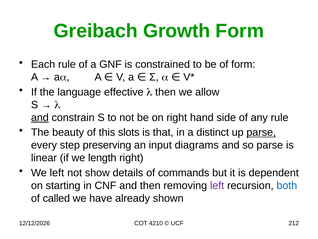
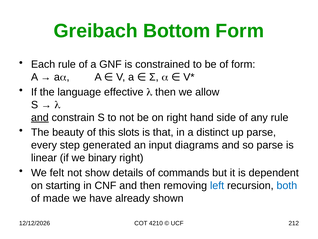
Growth: Growth -> Bottom
parse at (261, 132) underline: present -> none
preserving: preserving -> generated
length: length -> binary
We left: left -> felt
left at (217, 185) colour: purple -> blue
called: called -> made
